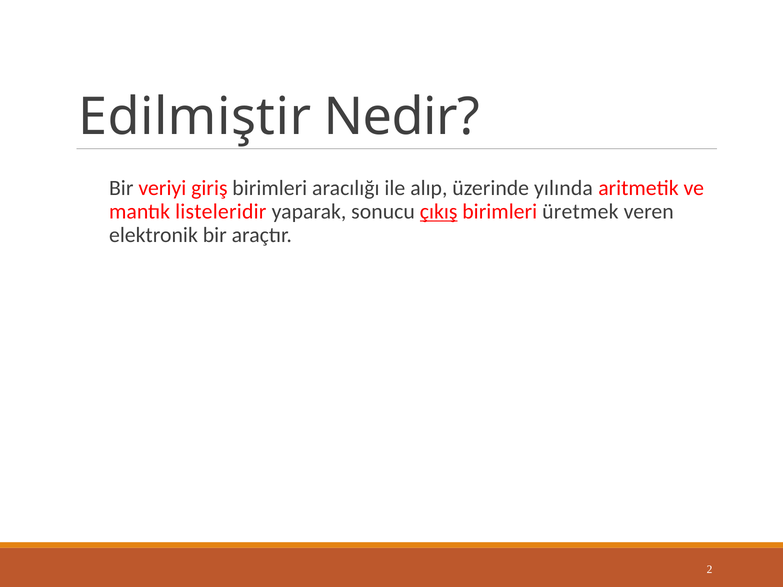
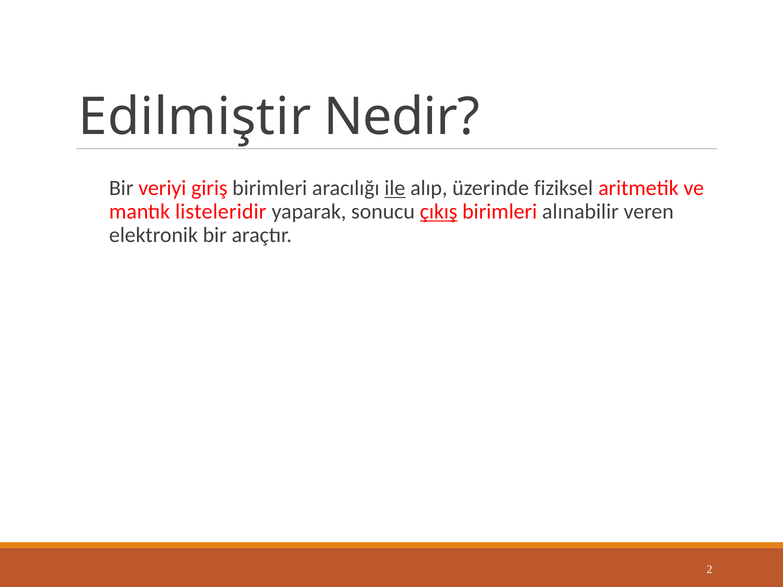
ile underline: none -> present
yılında: yılında -> fiziksel
üretmek: üretmek -> alınabilir
